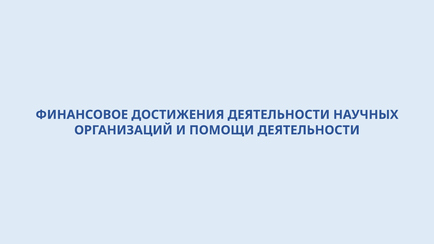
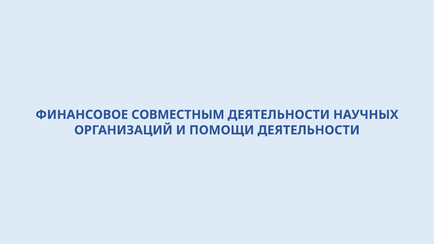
ДОСТИЖЕНИЯ: ДОСТИЖЕНИЯ -> СОВМЕСТНЫМ
